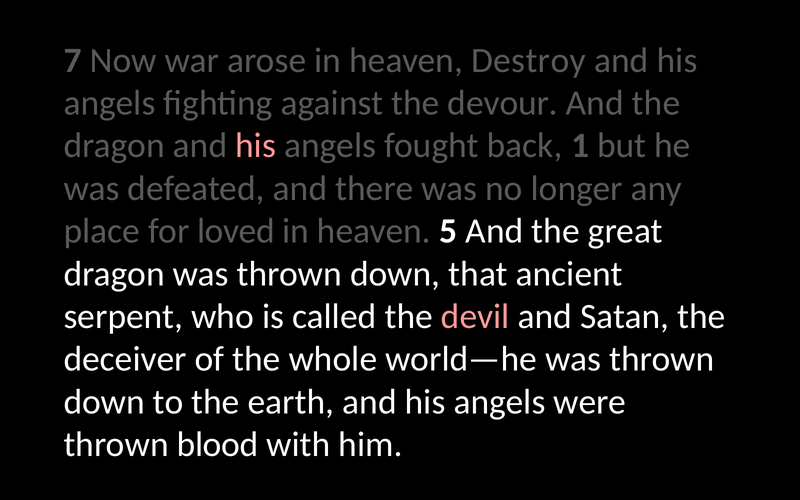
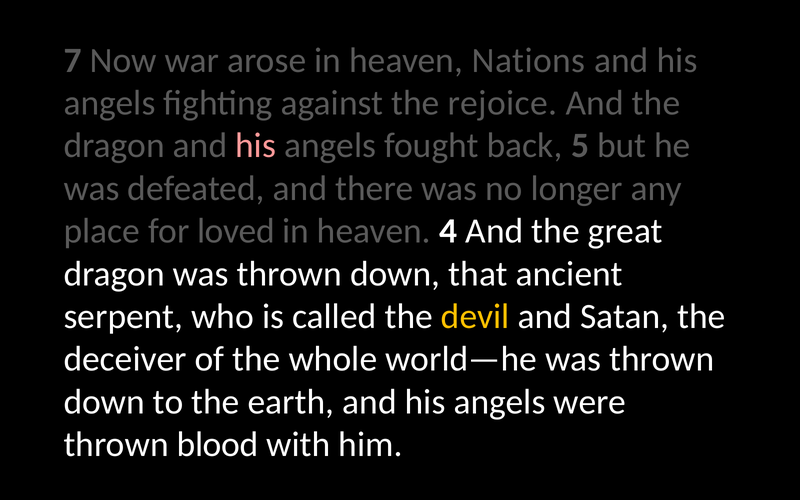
Destroy: Destroy -> Nations
devour: devour -> rejoice
1: 1 -> 5
5: 5 -> 4
devil colour: pink -> yellow
